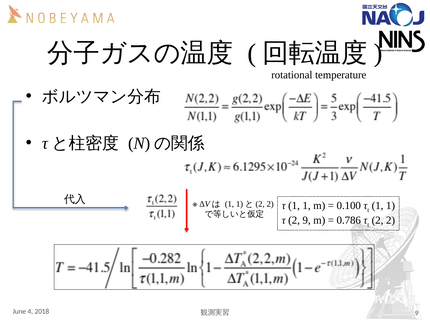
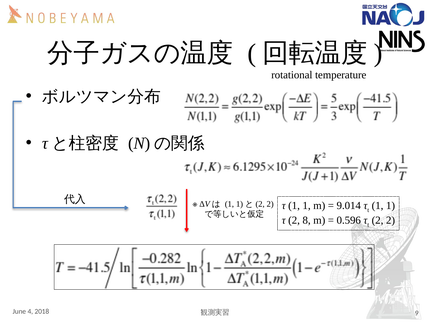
0.100: 0.100 -> 9.014
2 9: 9 -> 8
0.786: 0.786 -> 0.596
